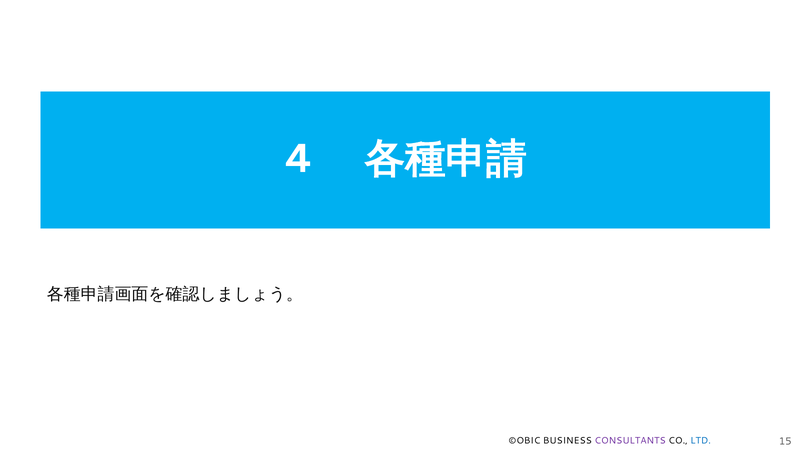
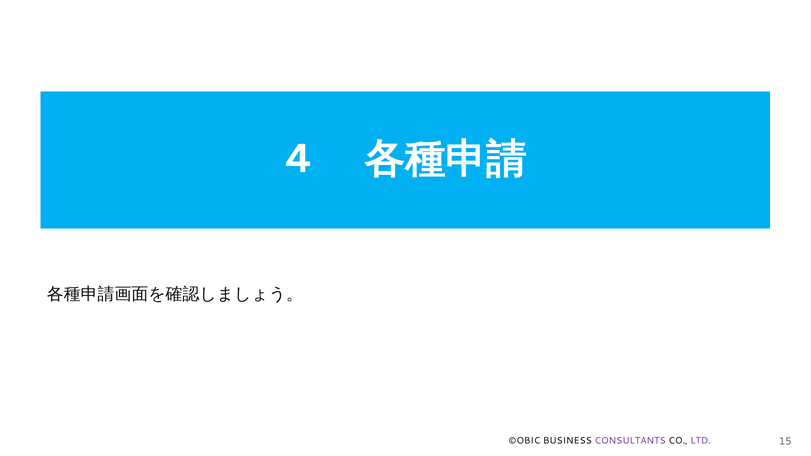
LTD colour: blue -> purple
